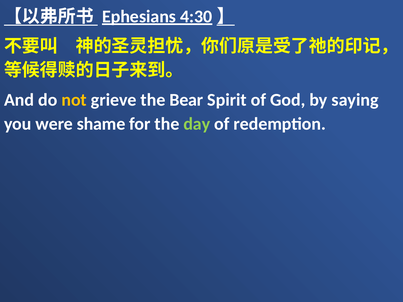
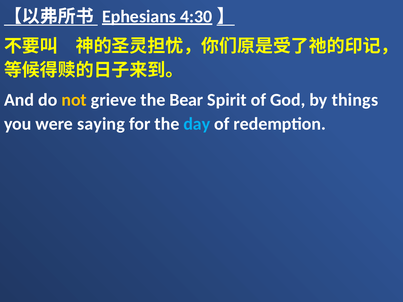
saying: saying -> things
shame: shame -> saying
day colour: light green -> light blue
